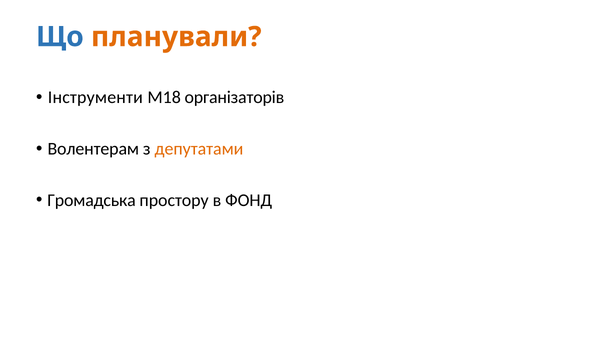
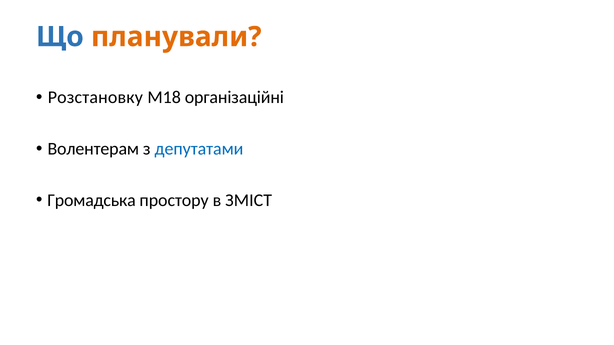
Інструменти: Інструменти -> Розстановку
організаторів: організаторів -> організаційні
депутатами colour: orange -> blue
ФОНД: ФОНД -> ЗМІСТ
